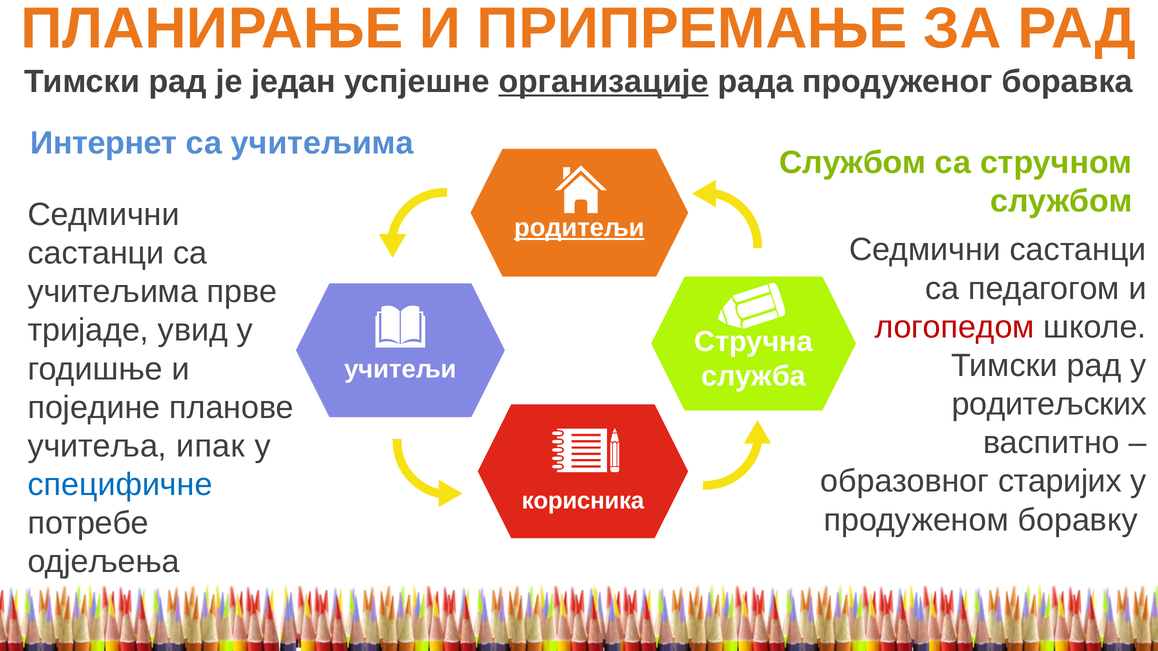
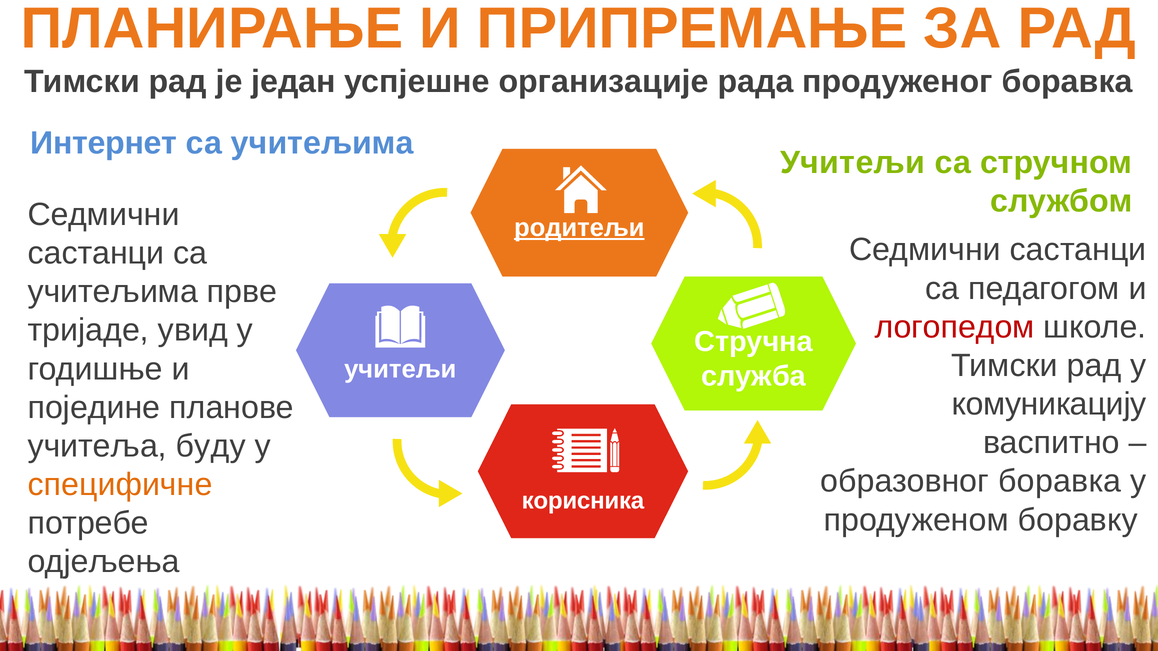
организације underline: present -> none
Службом at (853, 163): Службом -> Учитељи
родитељских: родитељских -> комуникацију
ипак: ипак -> буду
образовног старијих: старијих -> боравка
специфичне colour: blue -> orange
